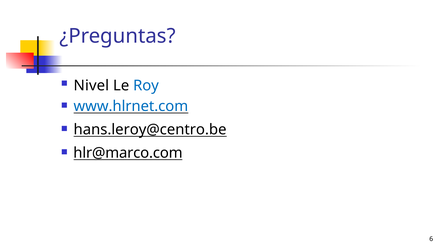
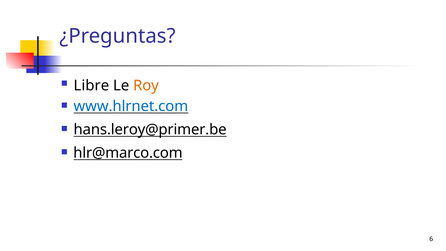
Nivel: Nivel -> Libre
Roy colour: blue -> orange
hans.leroy@centro.be: hans.leroy@centro.be -> hans.leroy@primer.be
